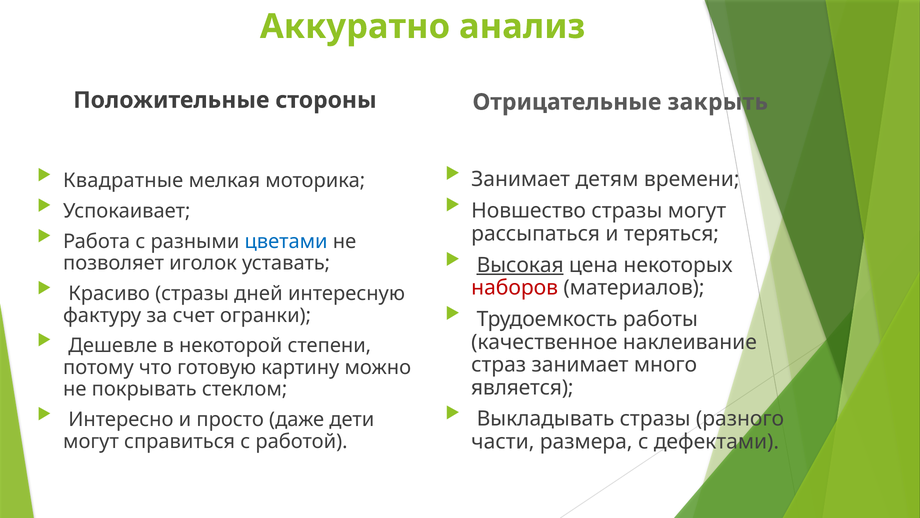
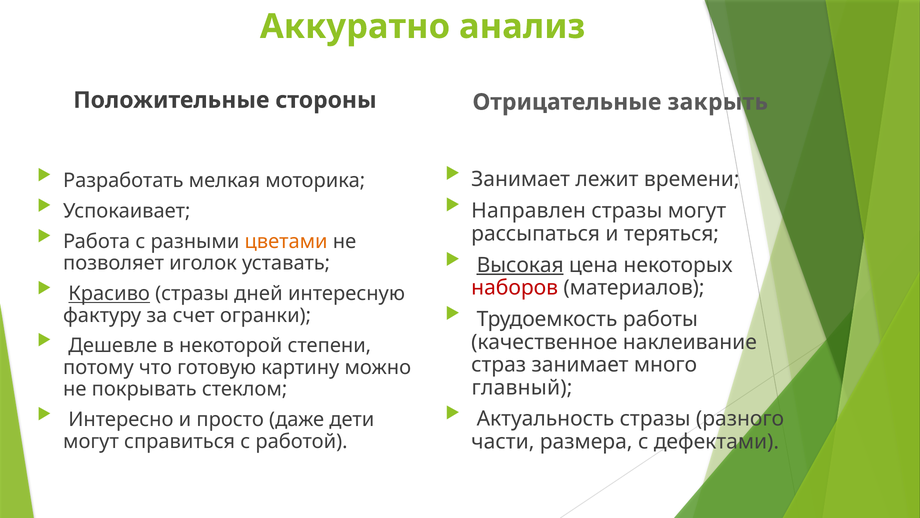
детям: детям -> лежит
Квадратные: Квадратные -> Разработать
Новшество: Новшество -> Направлен
цветами colour: blue -> orange
Красиво underline: none -> present
является: является -> главный
Выкладывать: Выкладывать -> Актуальность
